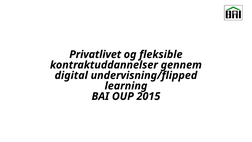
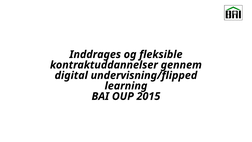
Privatlivet: Privatlivet -> Inddrages
